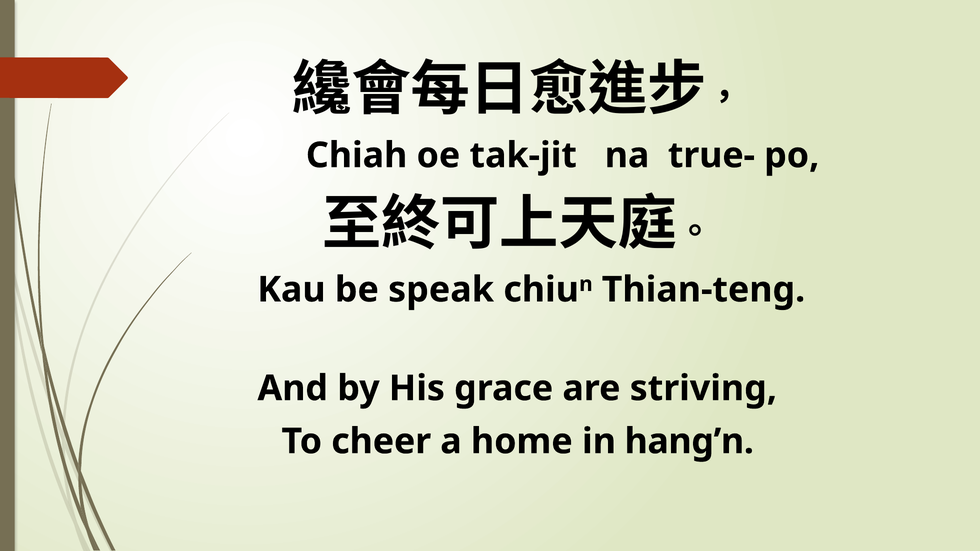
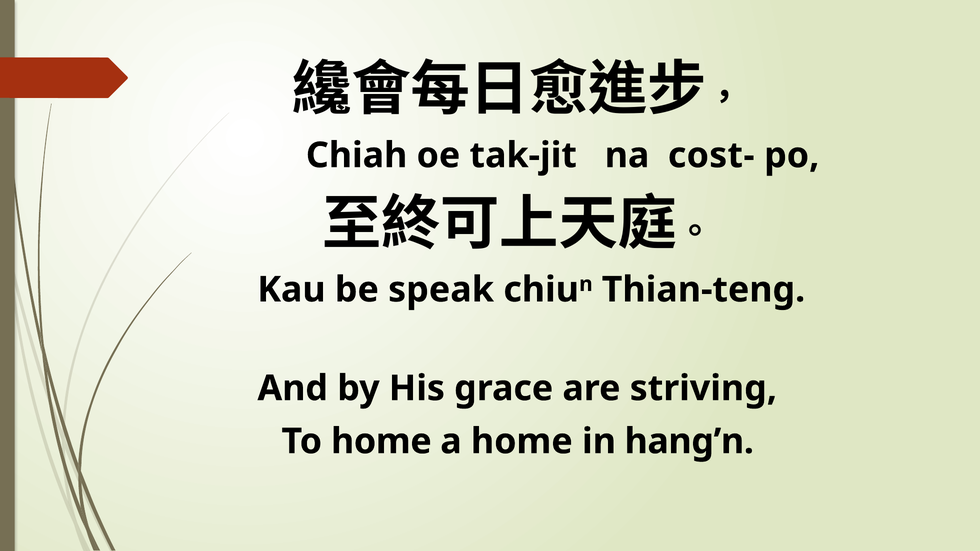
true-: true- -> cost-
To cheer: cheer -> home
